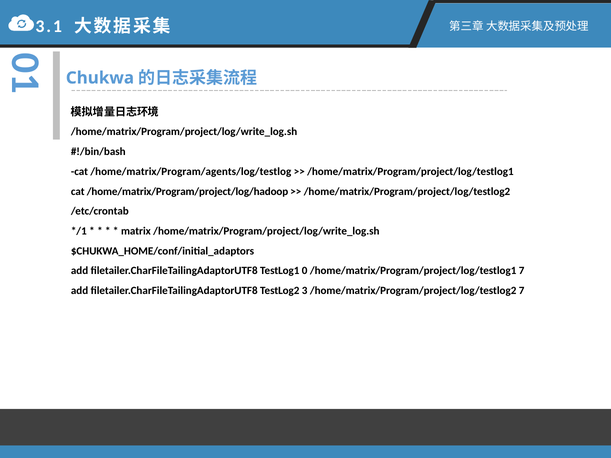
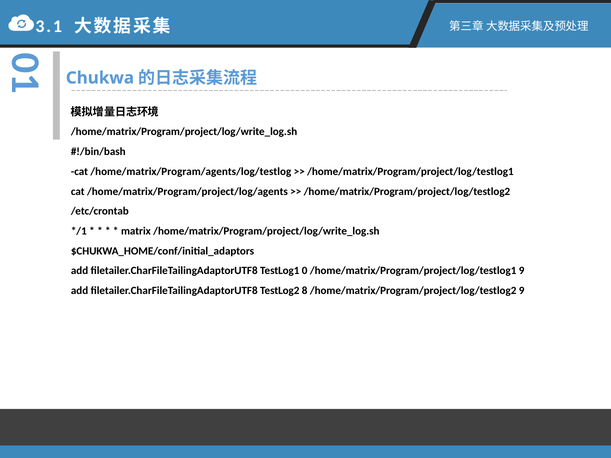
/home/matrix/Program/project/log/hadoop: /home/matrix/Program/project/log/hadoop -> /home/matrix/Program/project/log/agents
/home/matrix/Program/project/log/testlog1 7: 7 -> 9
3: 3 -> 8
/home/matrix/Program/project/log/testlog2 7: 7 -> 9
